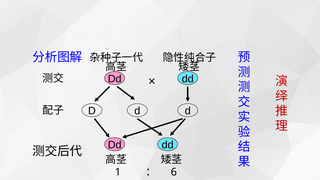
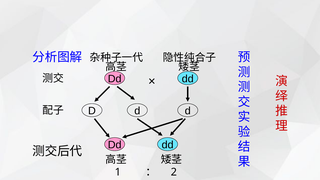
6: 6 -> 2
